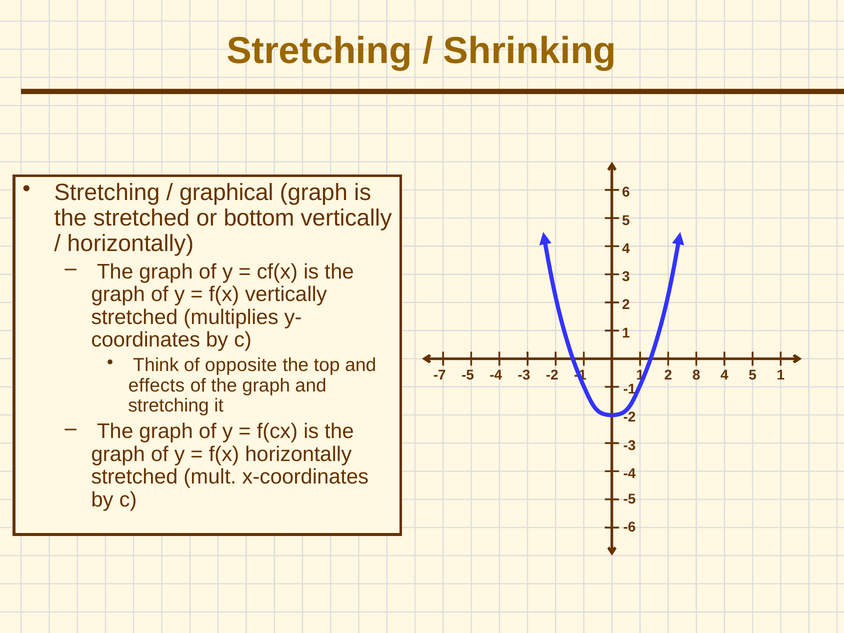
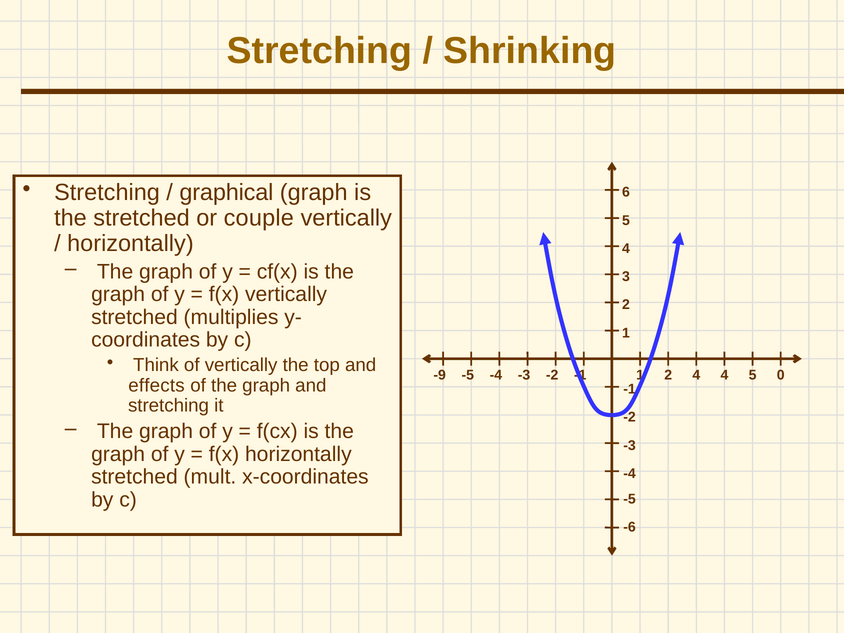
bottom: bottom -> couple
of opposite: opposite -> vertically
-7: -7 -> -9
8 at (696, 375): 8 -> 4
5 1: 1 -> 0
